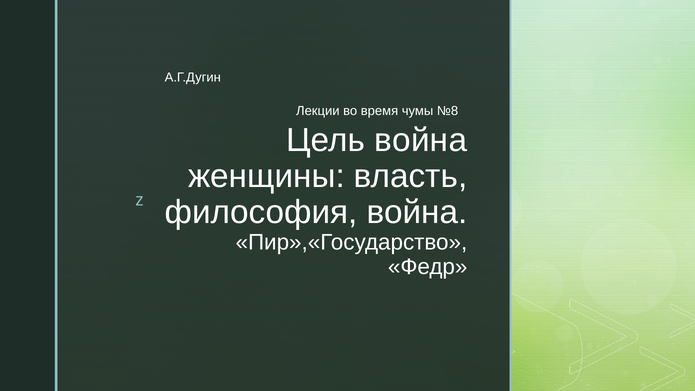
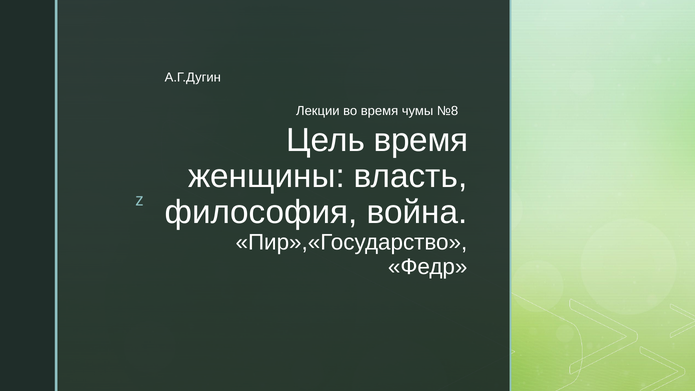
Цель война: война -> время
